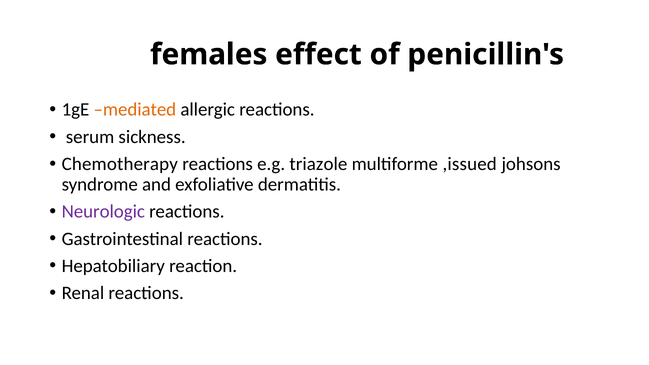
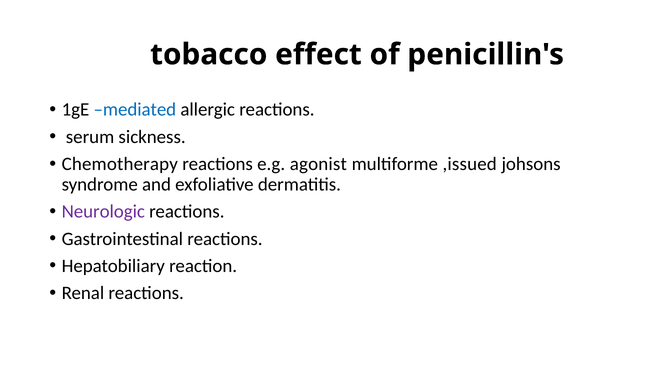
females: females -> tobacco
mediated colour: orange -> blue
triazole: triazole -> agonist
